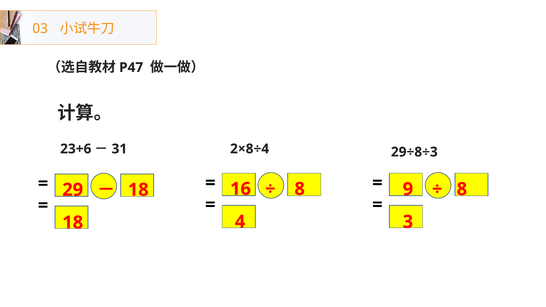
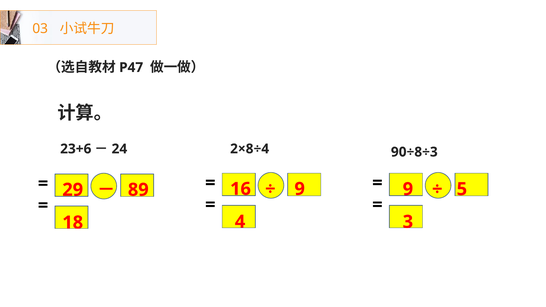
31: 31 -> 24
29÷8÷3: 29÷8÷3 -> 90÷8÷3
8 at (300, 189): 8 -> 9
8 at (462, 189): 8 -> 5
18 at (138, 190): 18 -> 89
